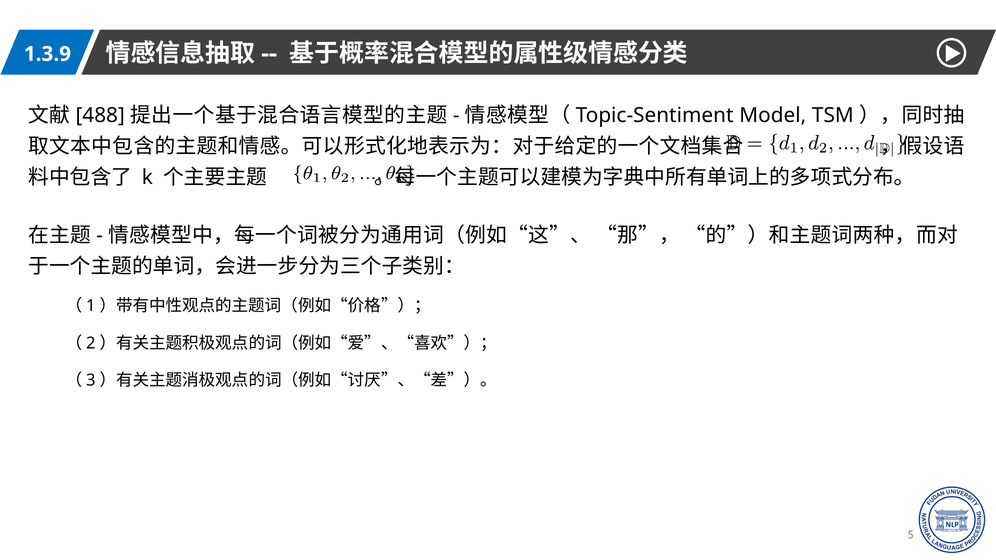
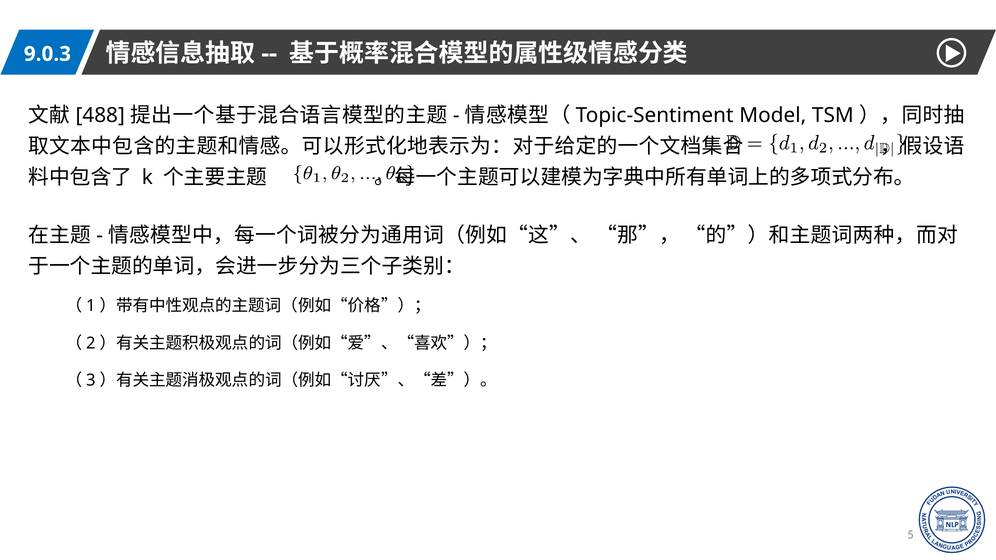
1.3.9: 1.3.9 -> 9.0.3
